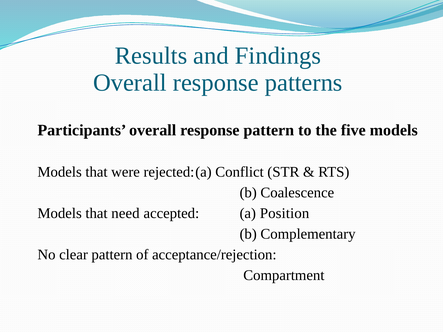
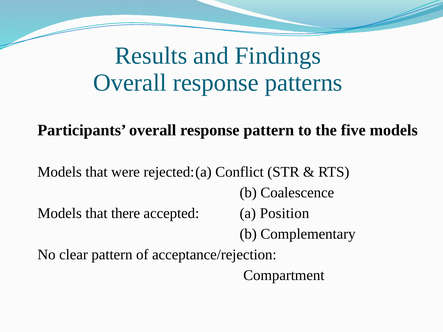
need: need -> there
